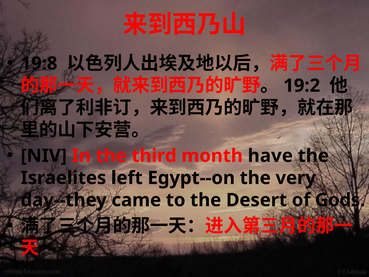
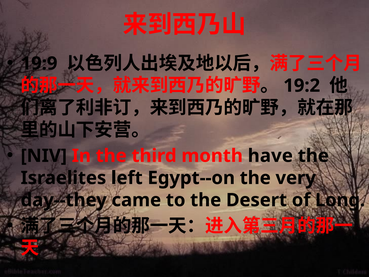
19:8: 19:8 -> 19:9
Gods: Gods -> Long
